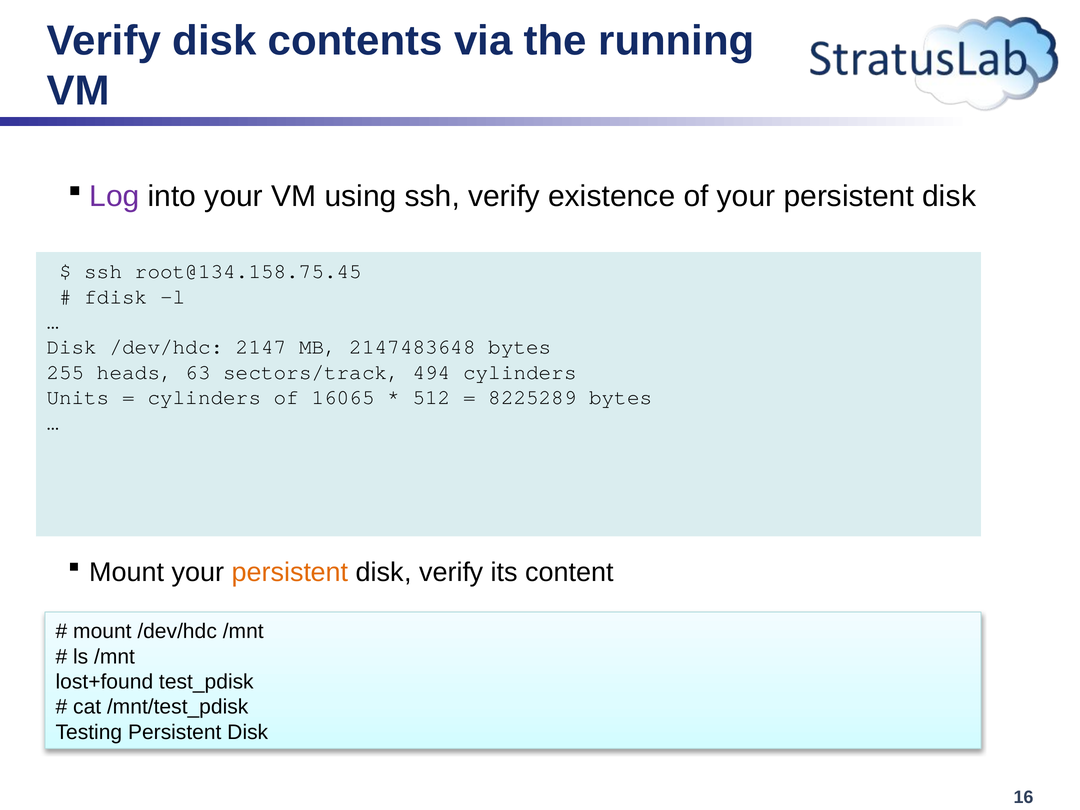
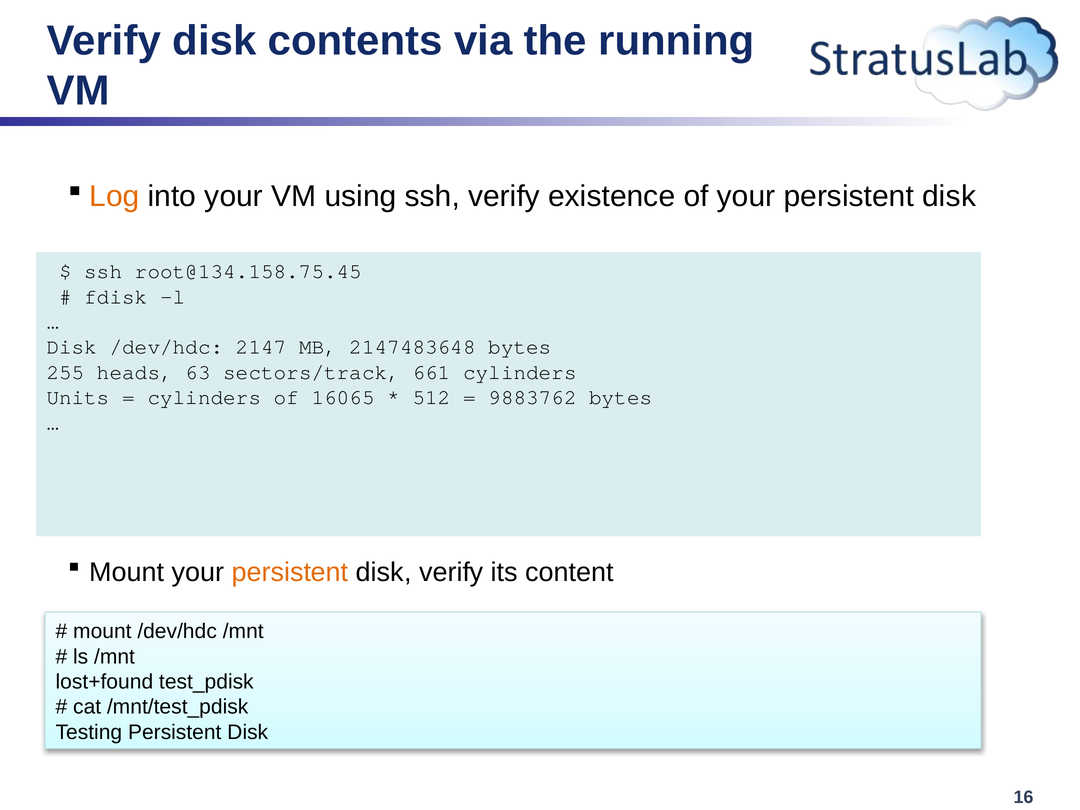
Log colour: purple -> orange
494: 494 -> 661
8225289: 8225289 -> 9883762
